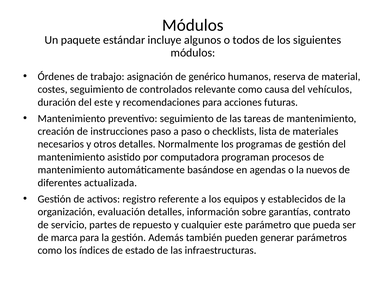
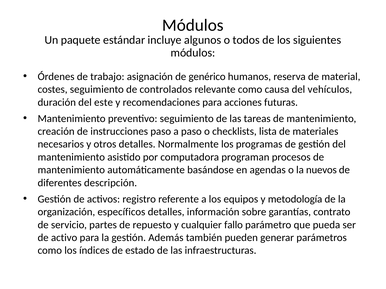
actualizada: actualizada -> descripción
establecidos: establecidos -> metodología
evaluación: evaluación -> específicos
cualquier este: este -> fallo
marca: marca -> activo
